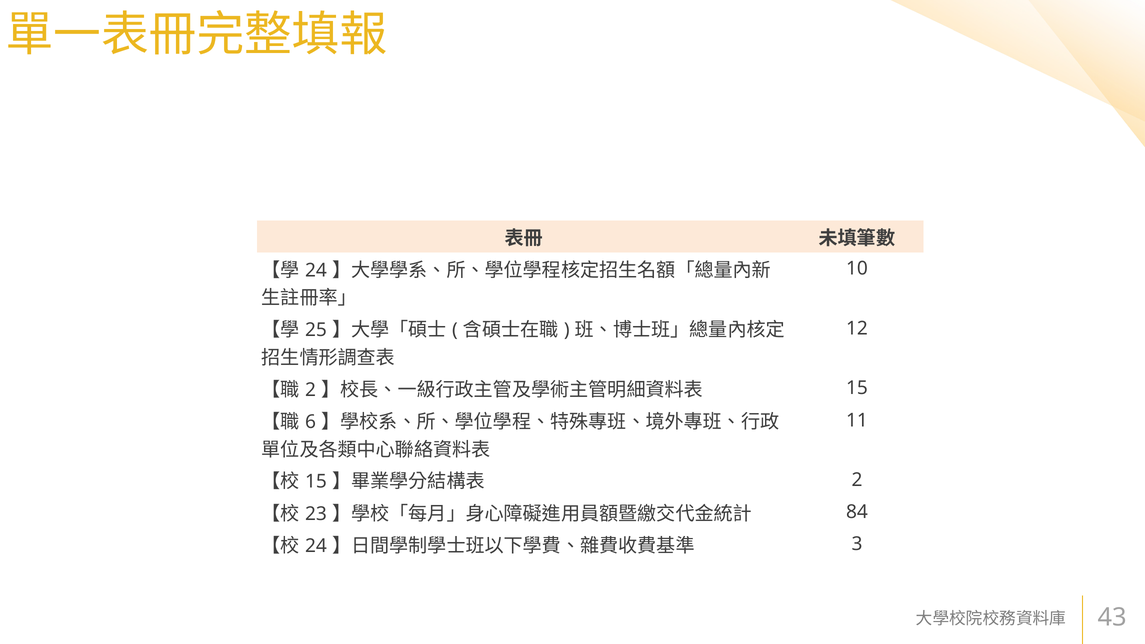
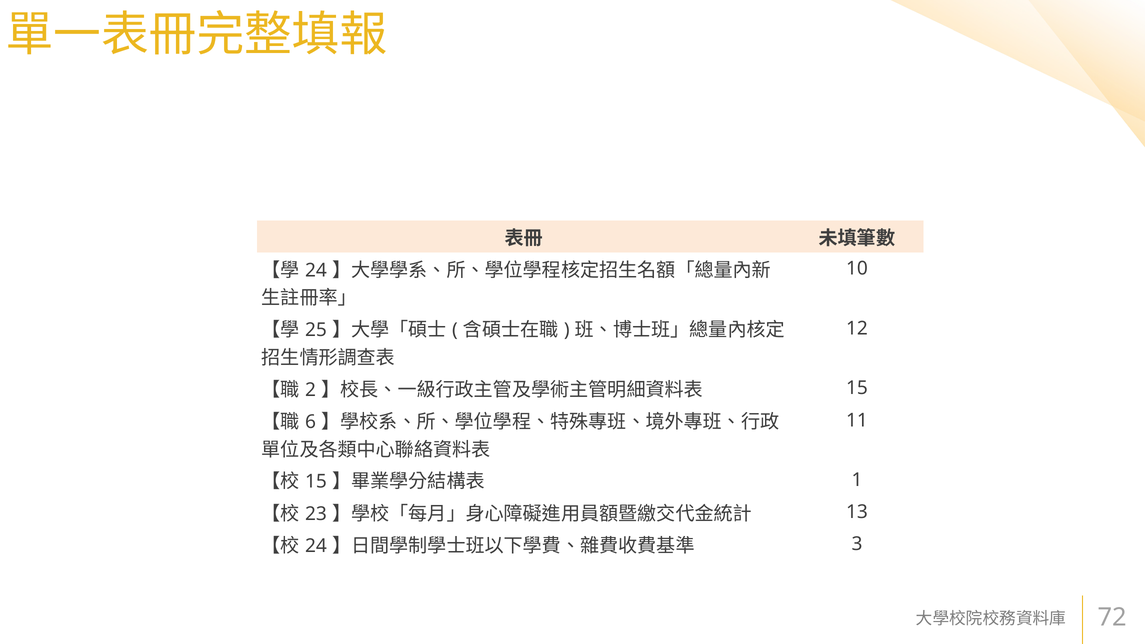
2 at (857, 480): 2 -> 1
84: 84 -> 13
43: 43 -> 72
